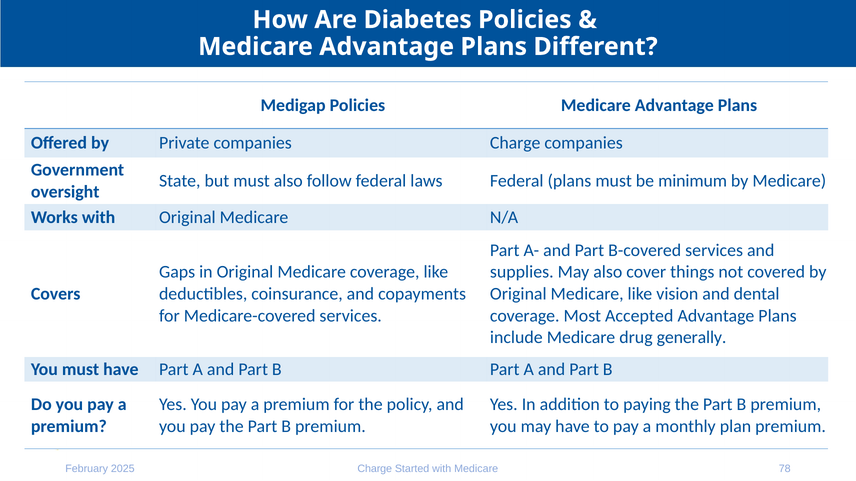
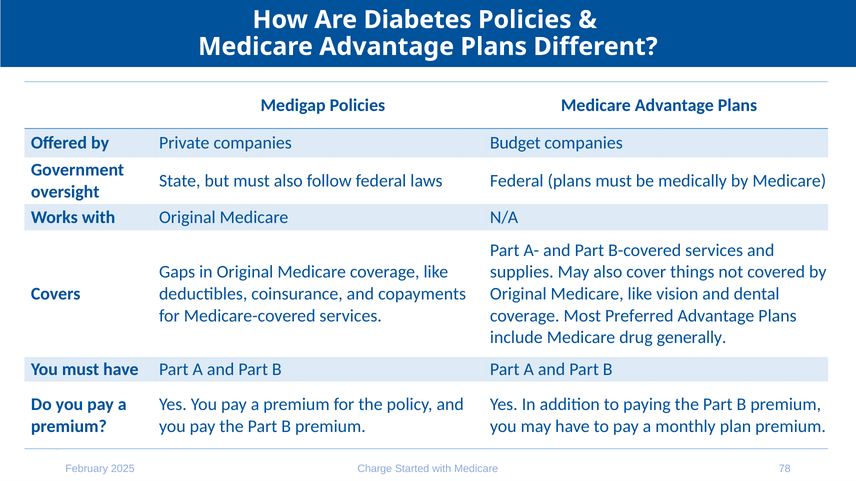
companies Charge: Charge -> Budget
minimum: minimum -> medically
Accepted: Accepted -> Preferred
